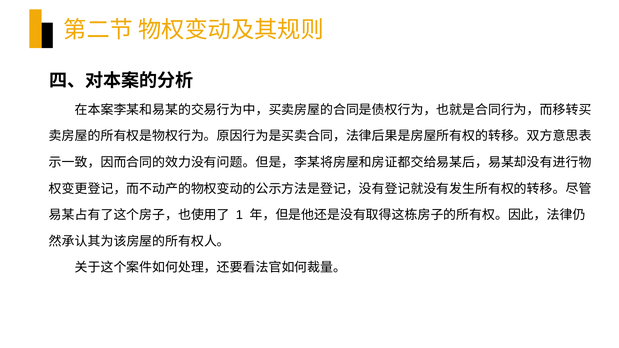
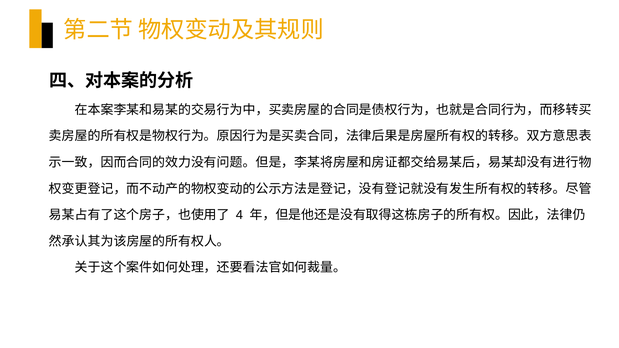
1: 1 -> 4
